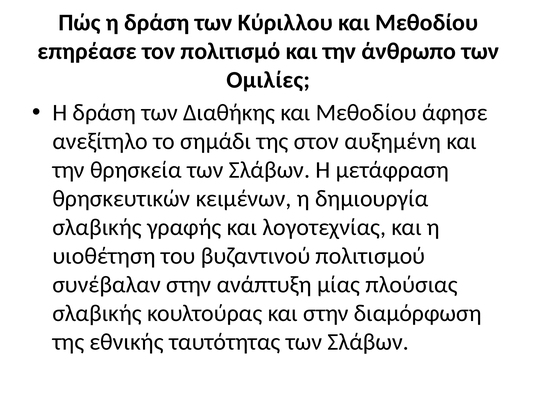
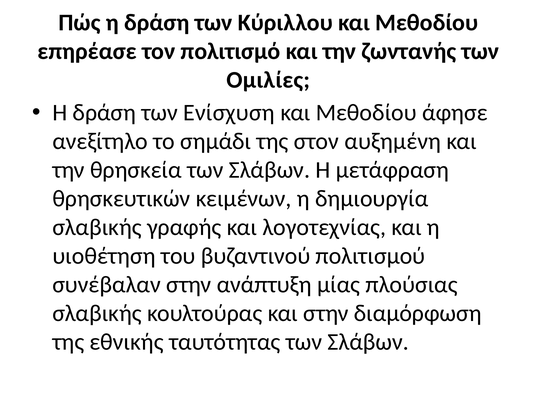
άνθρωπο: άνθρωπο -> ζωντανής
Διαθήκης: Διαθήκης -> Ενίσχυση
